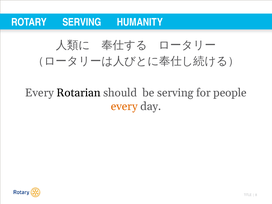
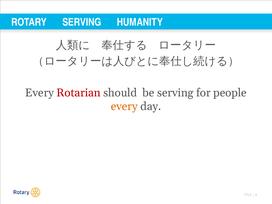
Rotarian colour: black -> red
